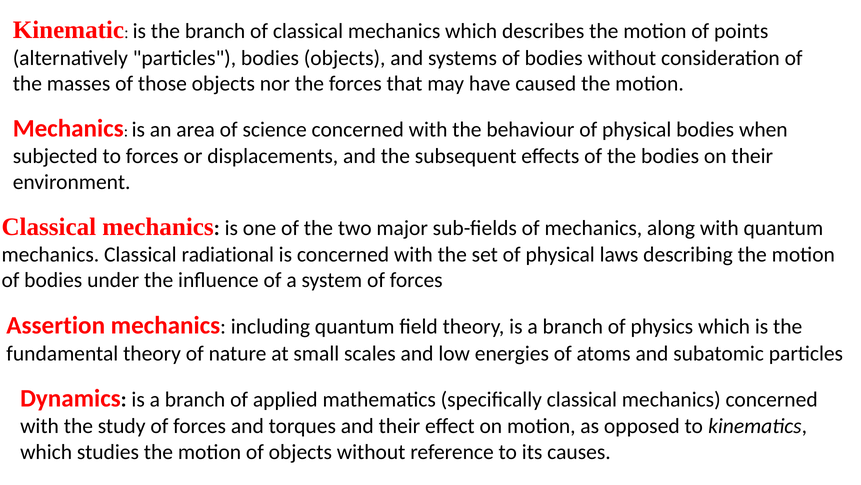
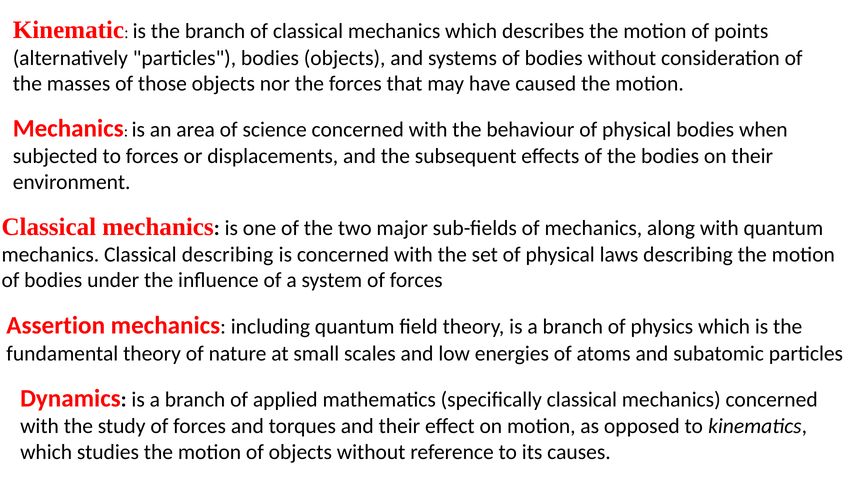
Classical radiational: radiational -> describing
